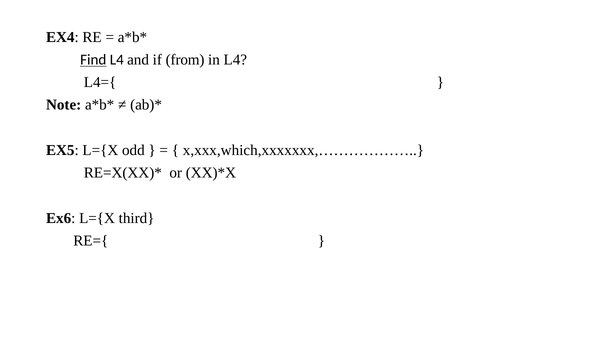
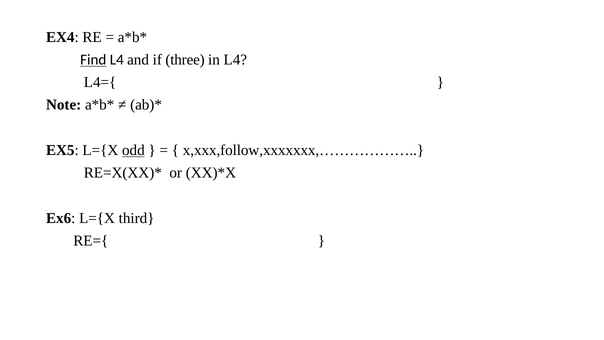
from: from -> three
odd underline: none -> present
x,xxx,which,xxxxxxx,………………: x,xxx,which,xxxxxxx,……………… -> x,xxx,follow,xxxxxxx,………………
